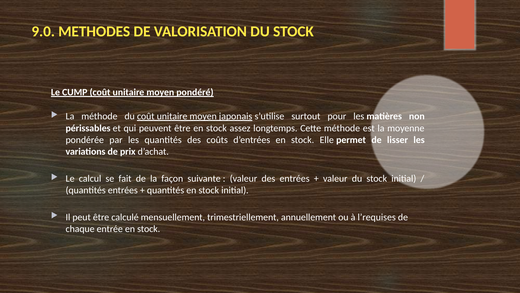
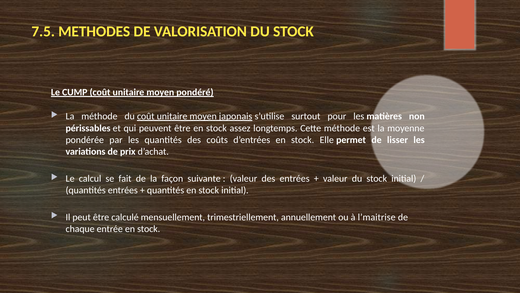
9.0: 9.0 -> 7.5
l’requises: l’requises -> l’maitrise
